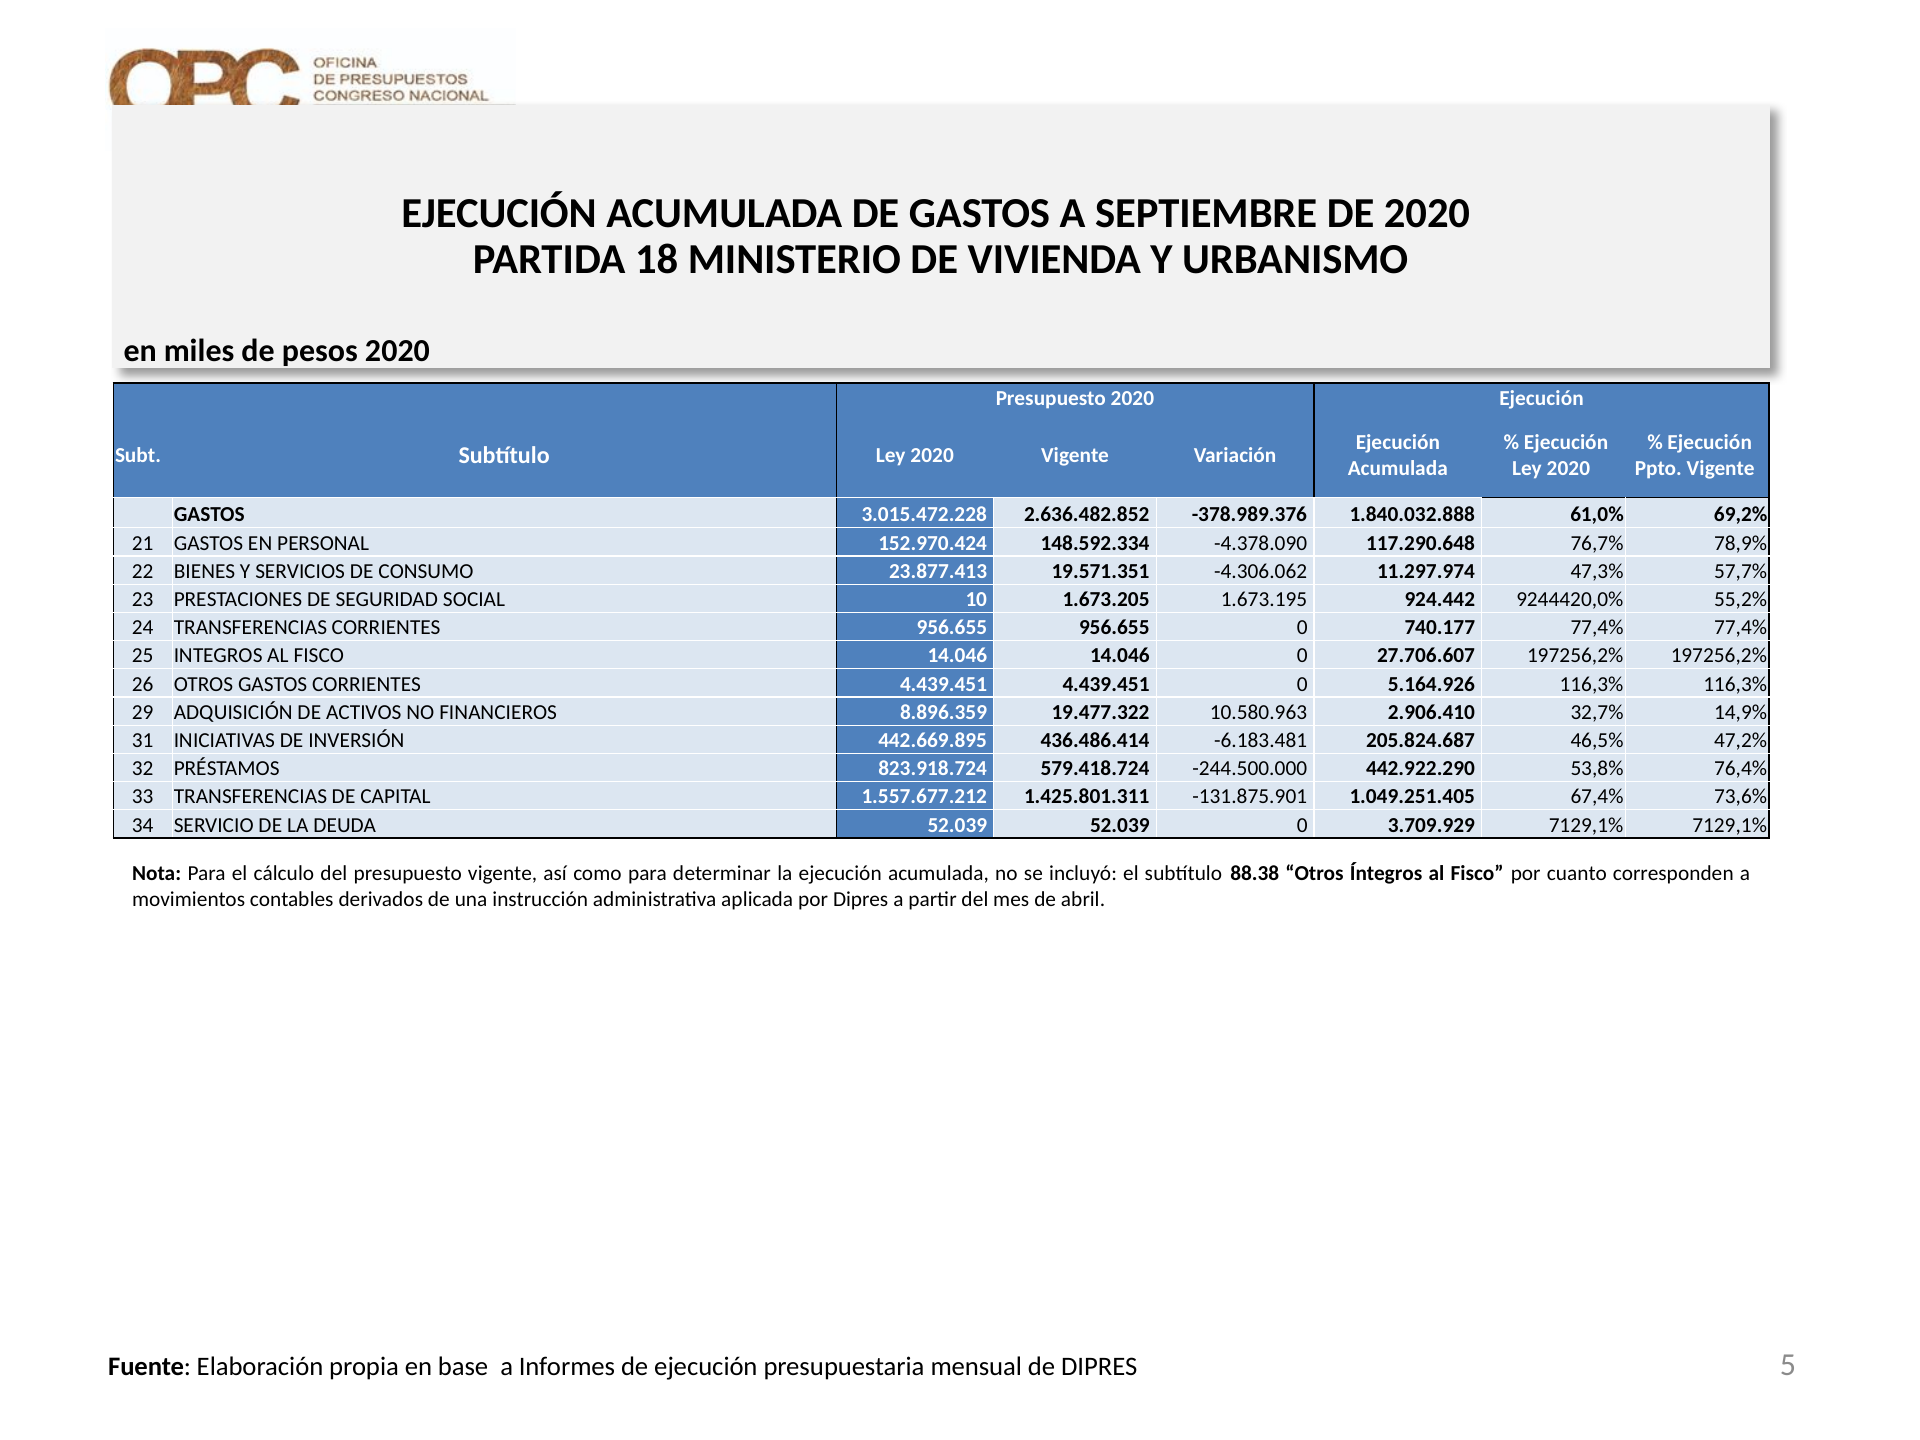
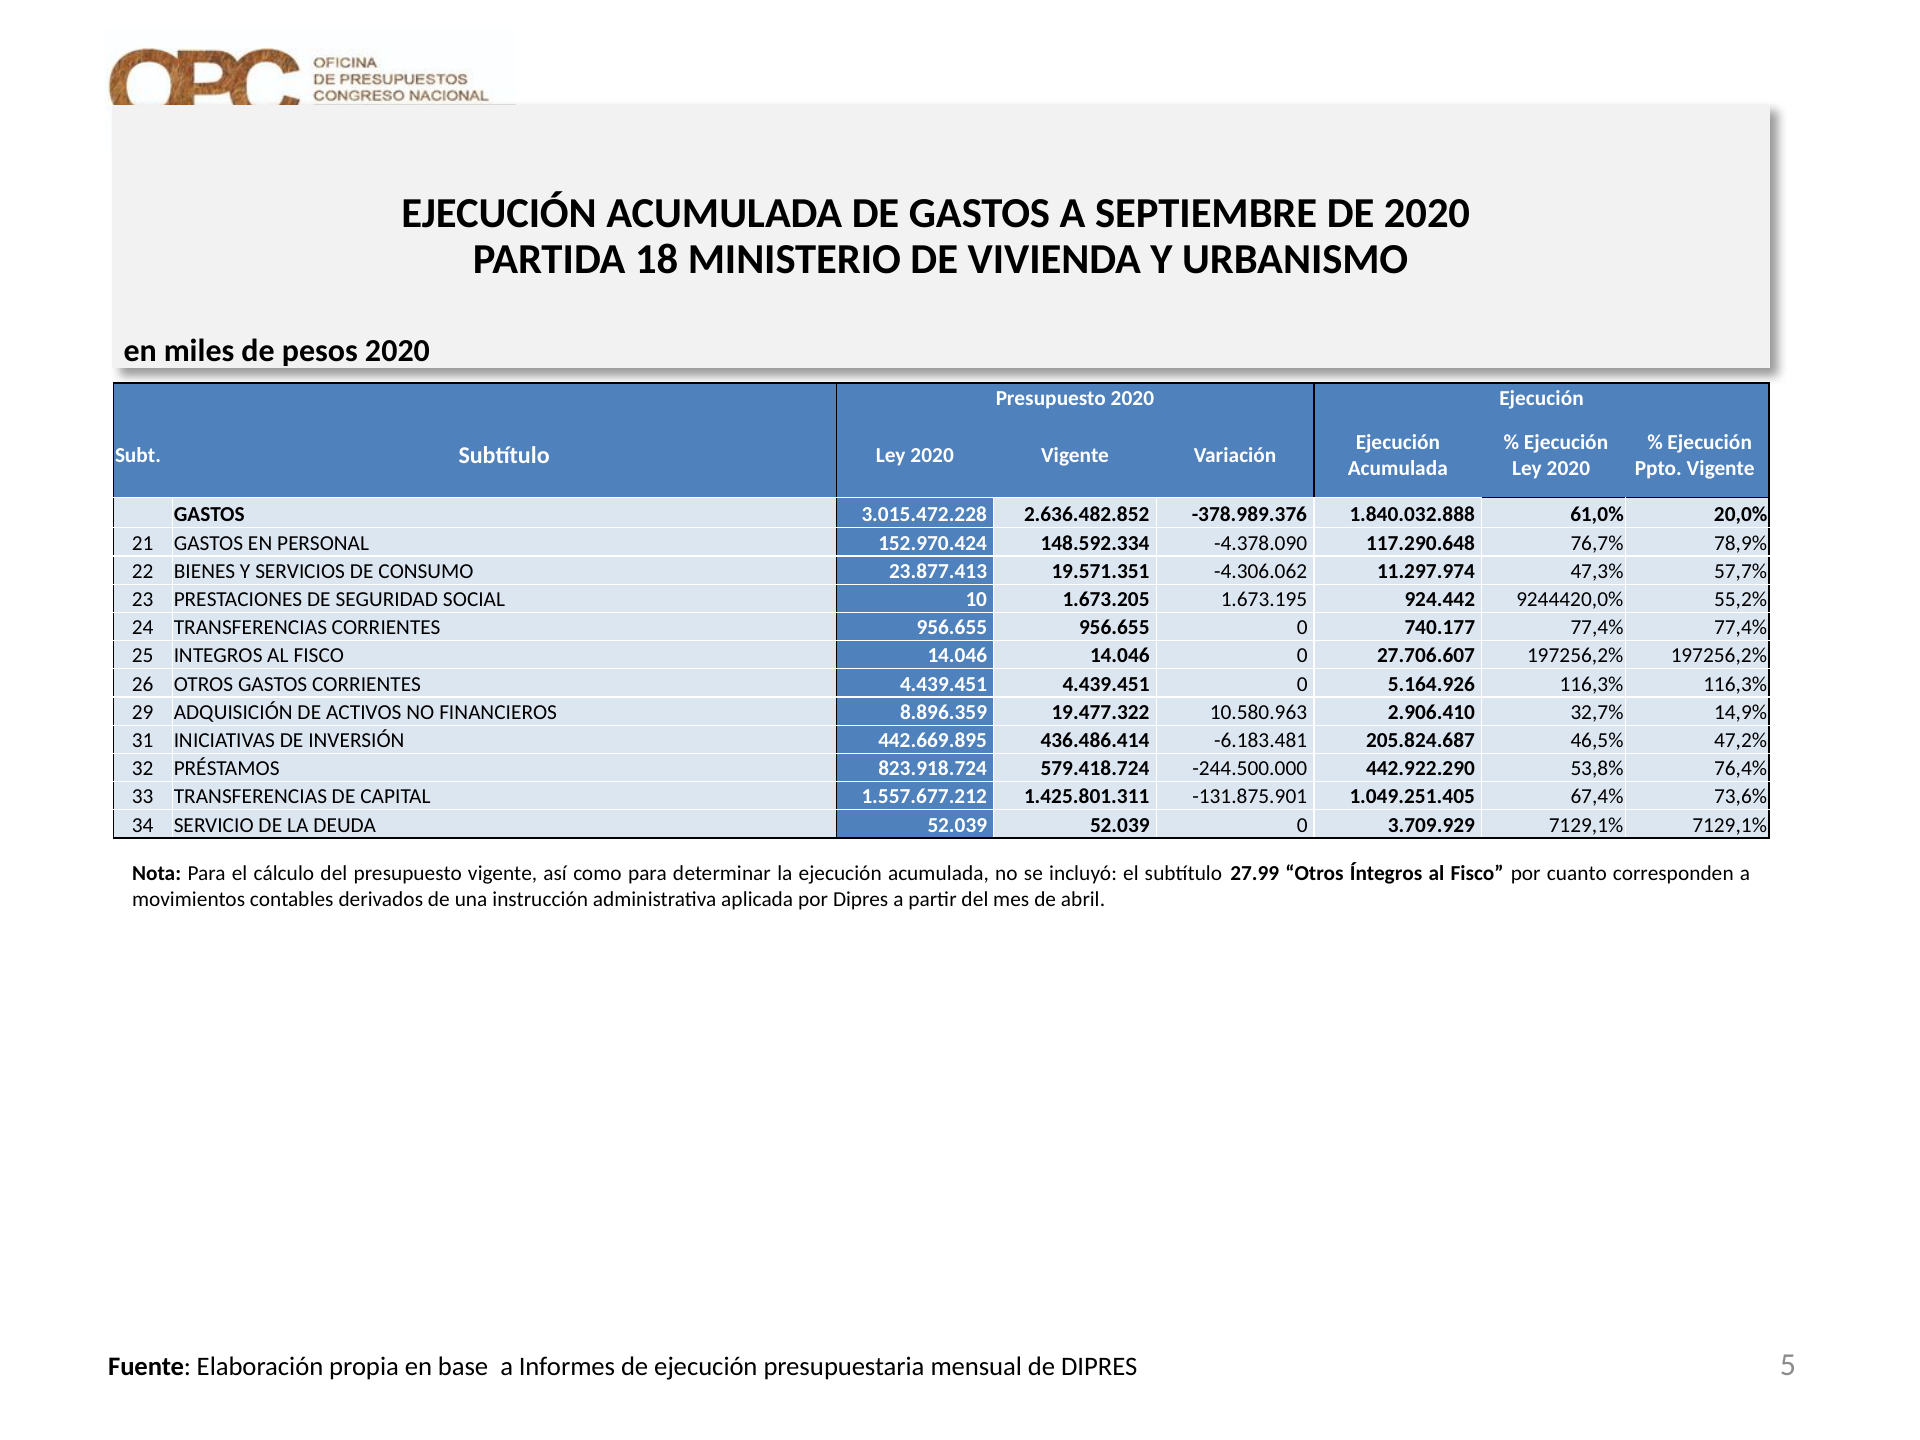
69,2%: 69,2% -> 20,0%
88.38: 88.38 -> 27.99
